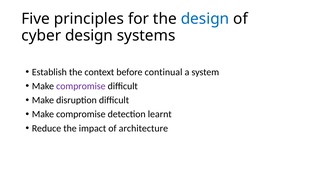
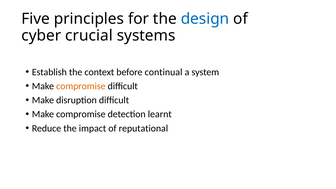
cyber design: design -> crucial
compromise at (81, 86) colour: purple -> orange
architecture: architecture -> reputational
